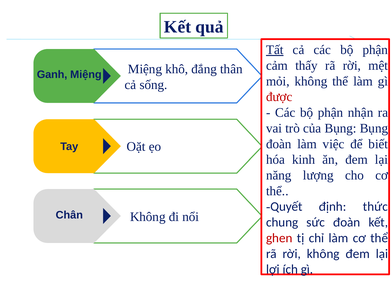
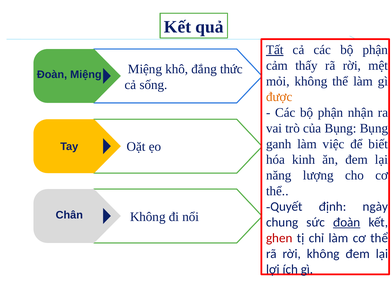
thân: thân -> thức
Ganh at (52, 75): Ganh -> Đoàn
được colour: red -> orange
đoàn at (279, 144): đoàn -> ganh
thức: thức -> ngày
đoàn at (347, 222) underline: none -> present
